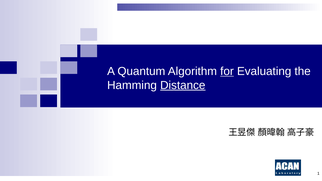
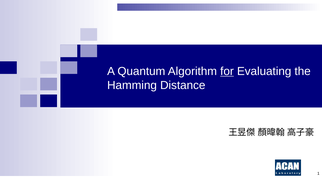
Distance underline: present -> none
